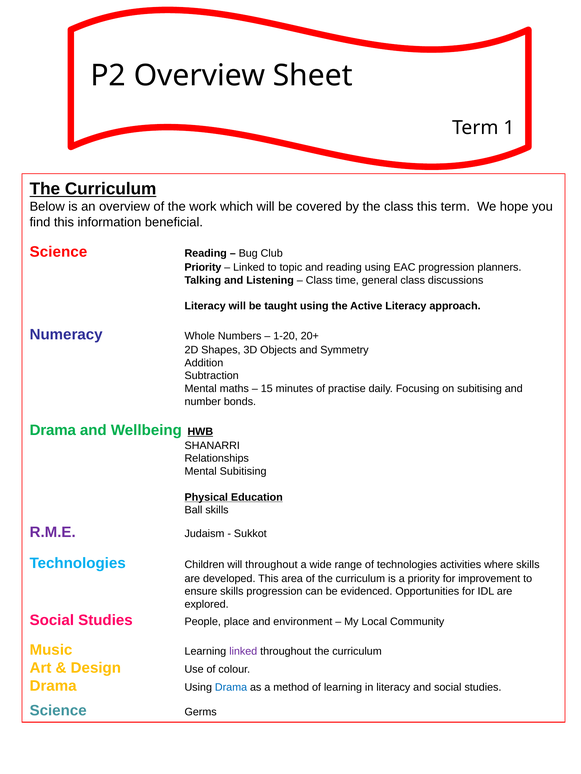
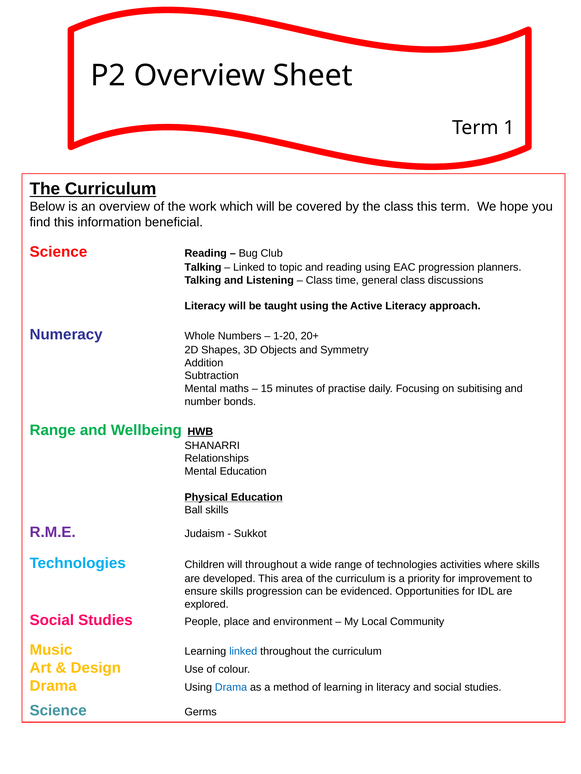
Priority at (203, 267): Priority -> Talking
Drama at (53, 431): Drama -> Range
Mental Subitising: Subitising -> Education
linked at (243, 652) colour: purple -> blue
